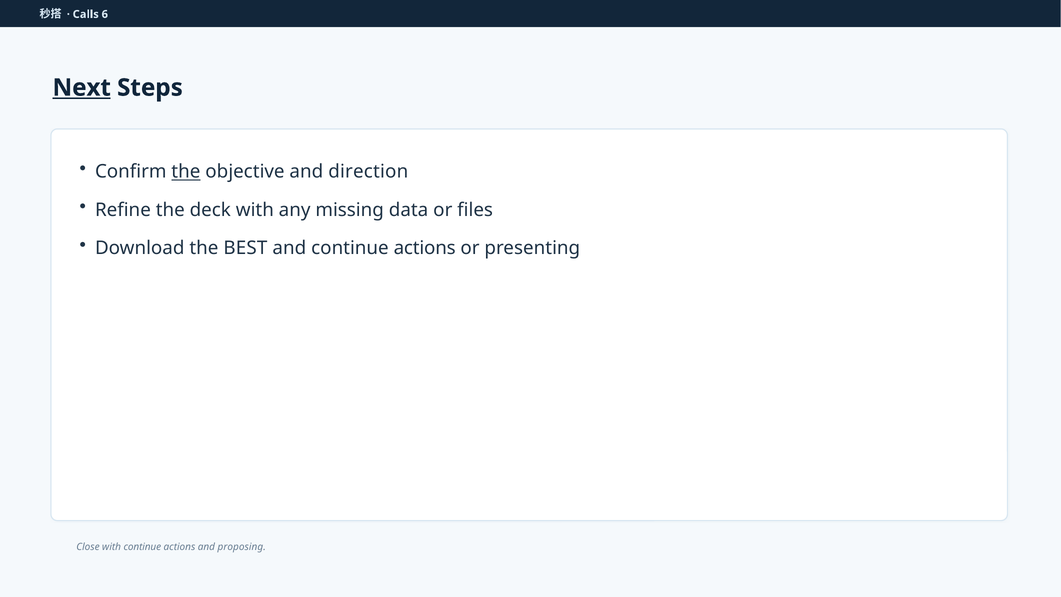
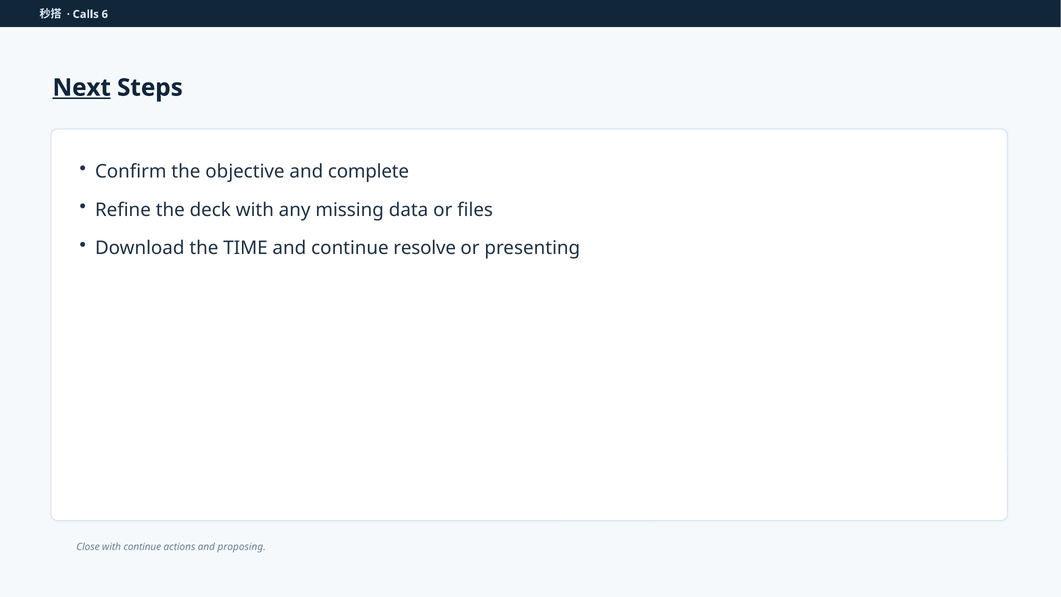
the at (186, 172) underline: present -> none
direction: direction -> complete
BEST: BEST -> TIME
and continue actions: actions -> resolve
